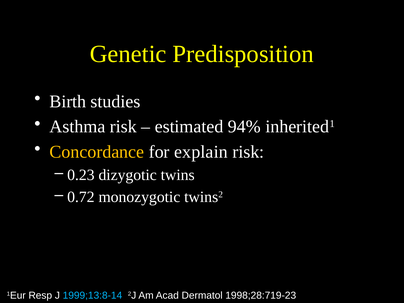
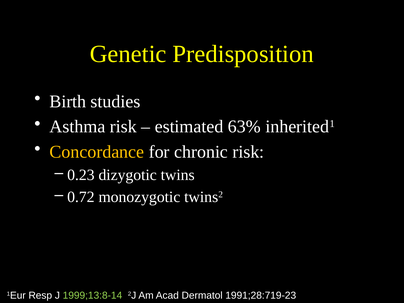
94%: 94% -> 63%
explain: explain -> chronic
1999;13:8-14 colour: light blue -> light green
1998;28:719-23: 1998;28:719-23 -> 1991;28:719-23
